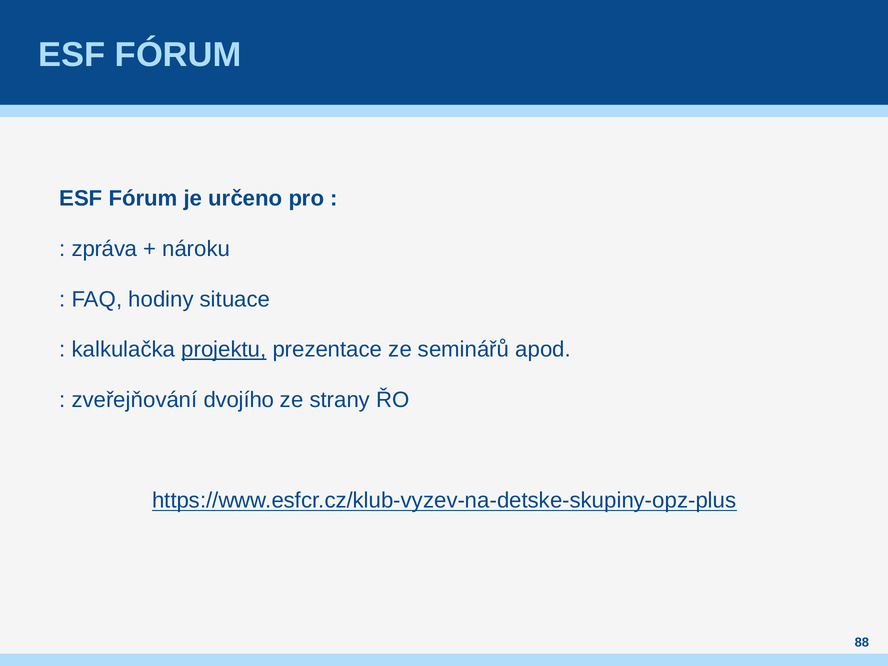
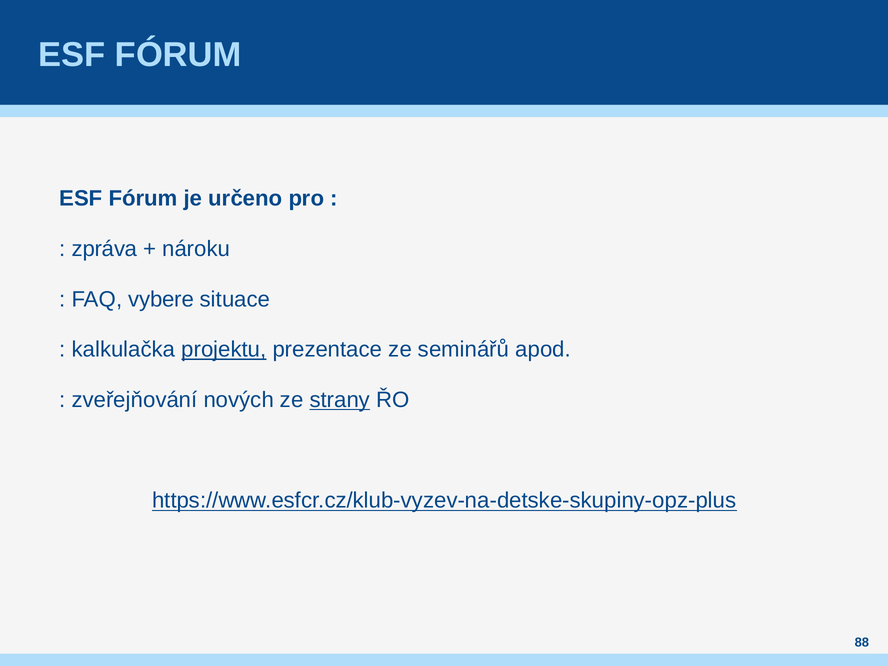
hodiny: hodiny -> vybere
dvojího: dvojího -> nových
strany underline: none -> present
